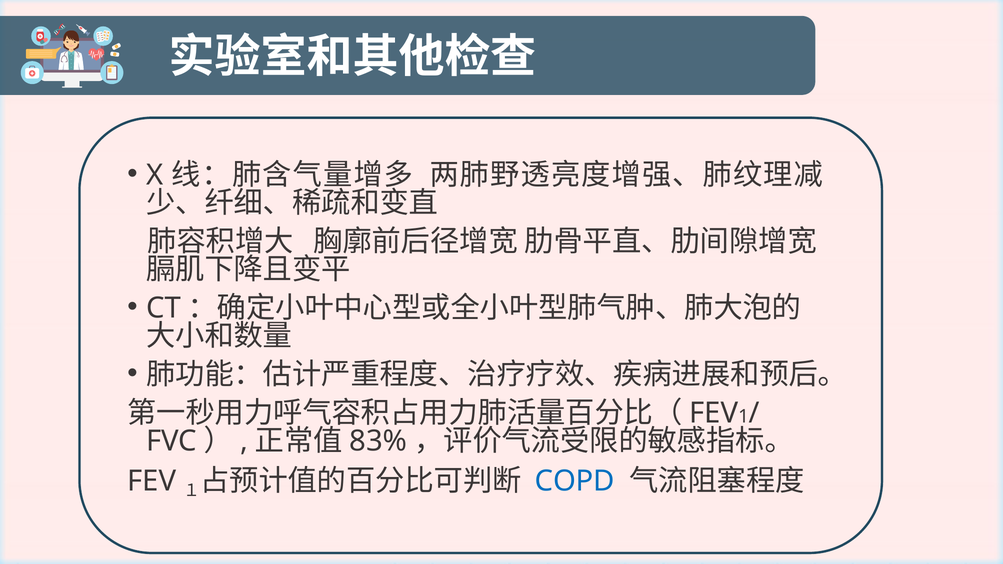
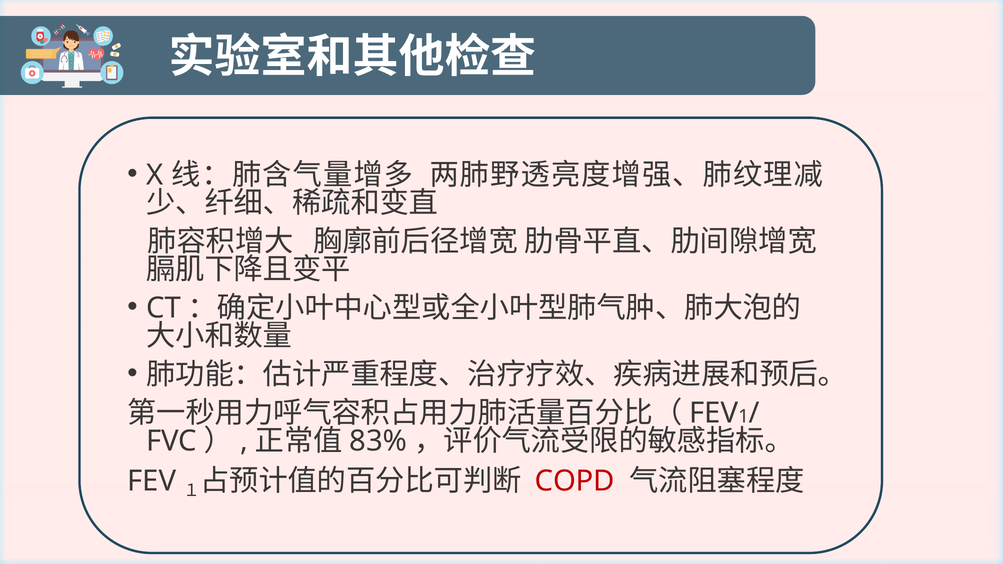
COPD colour: blue -> red
